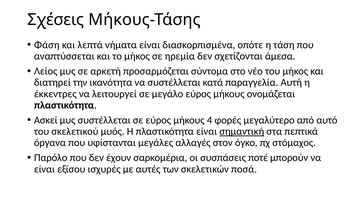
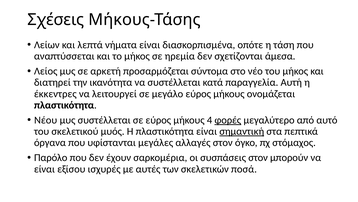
Φάση: Φάση -> Λείων
Ασκεί: Ασκεί -> Νέου
φορές underline: none -> present
συσπάσεις ποτέ: ποτέ -> στον
